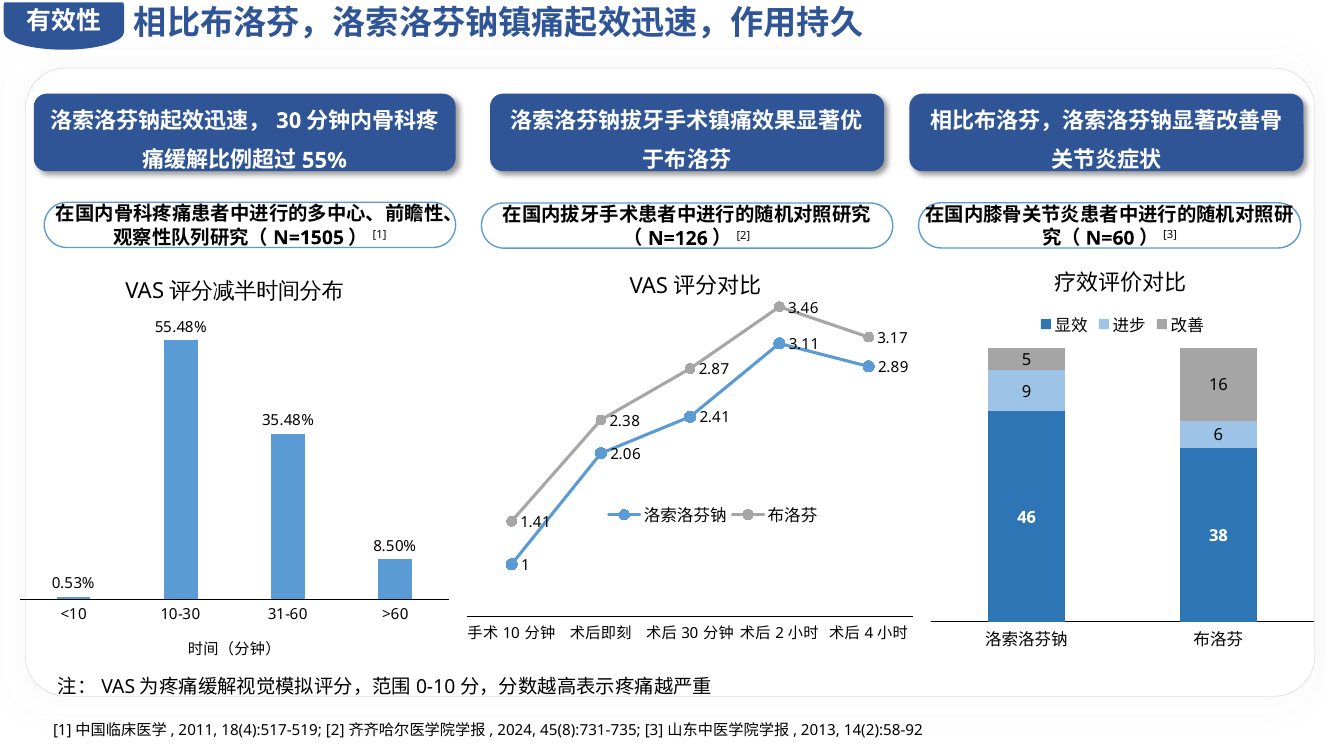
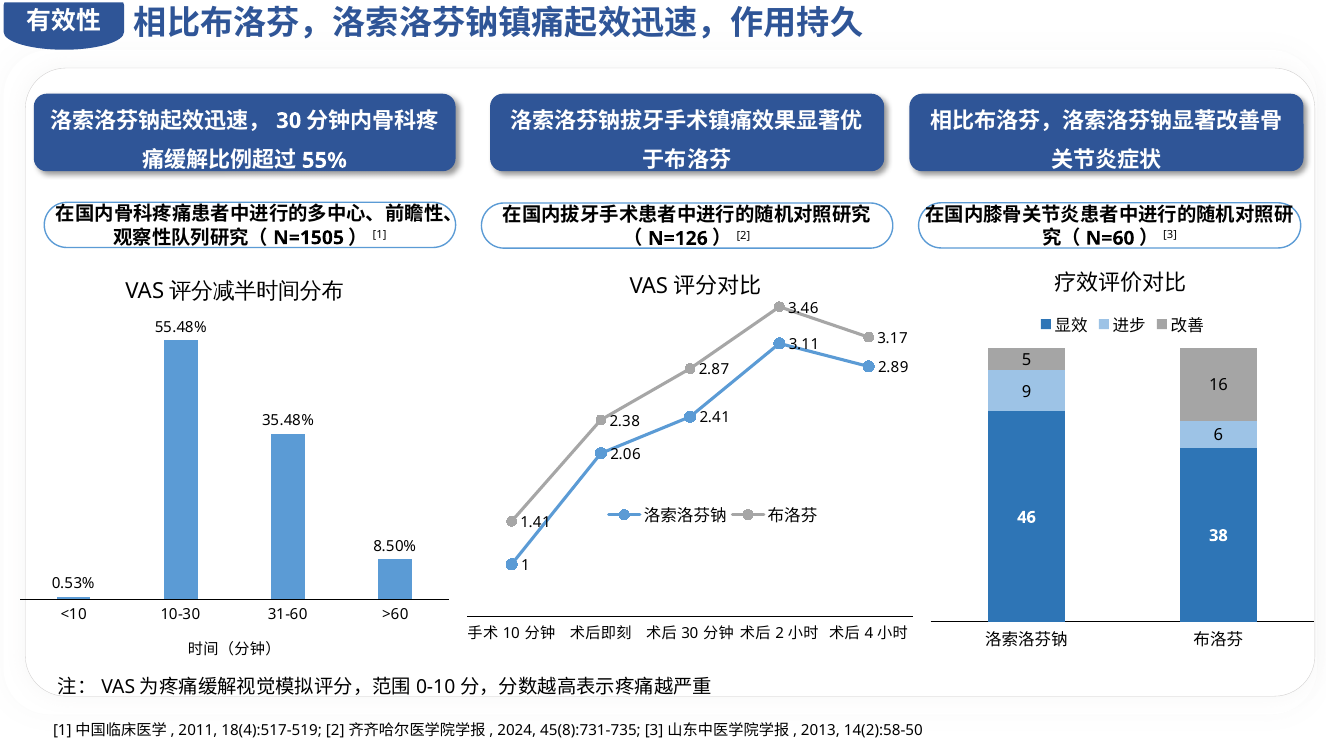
14(2):58-92: 14(2):58-92 -> 14(2):58-50
